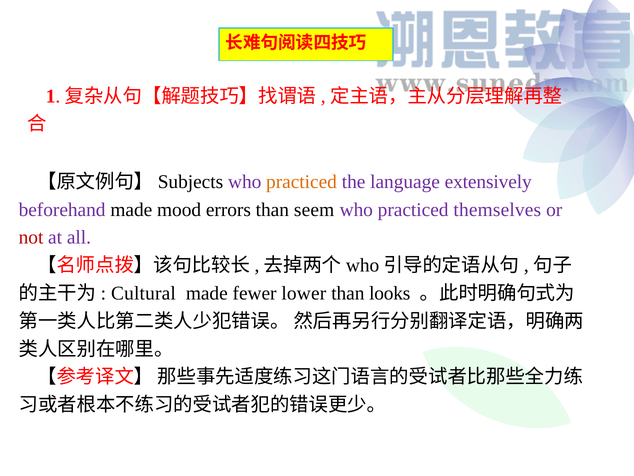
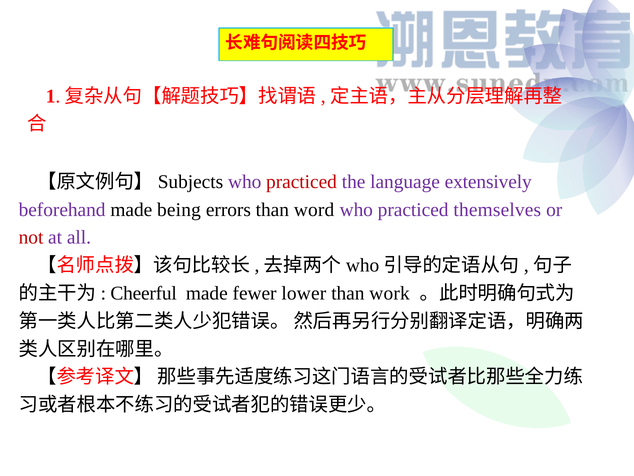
practiced at (302, 182) colour: orange -> red
mood: mood -> being
seem: seem -> word
Cultural: Cultural -> Cheerful
looks: looks -> work
